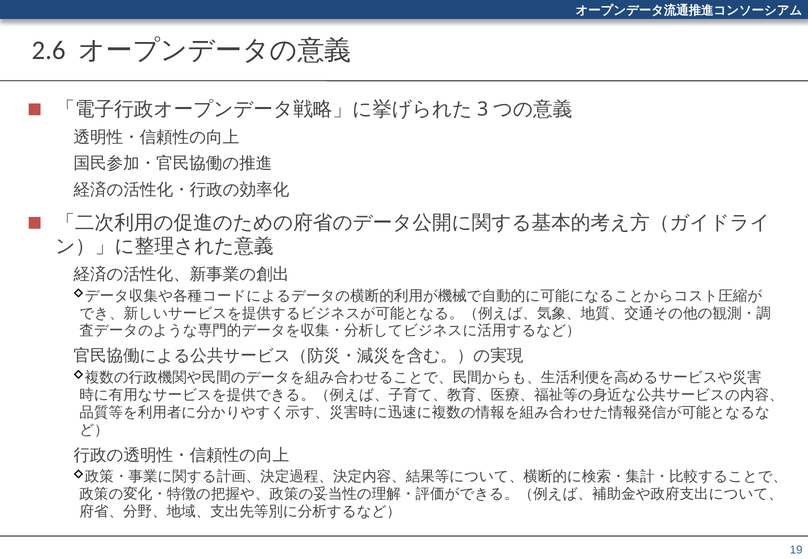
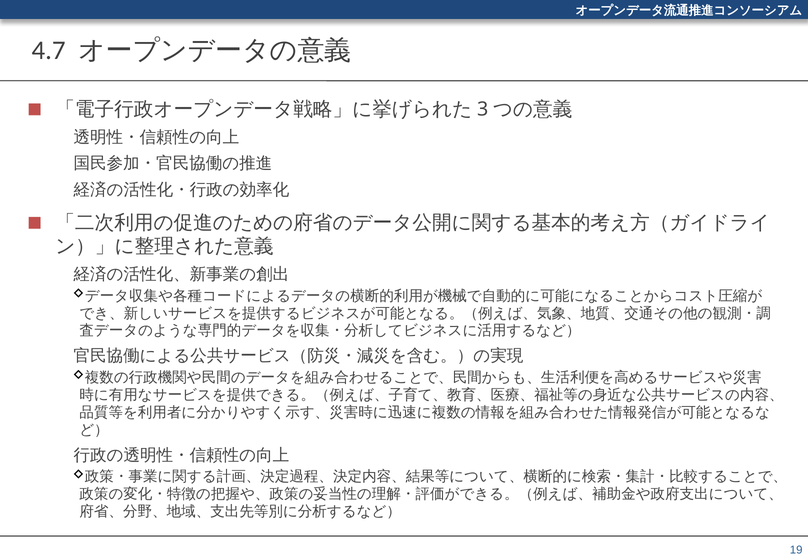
2.6: 2.6 -> 4.7
